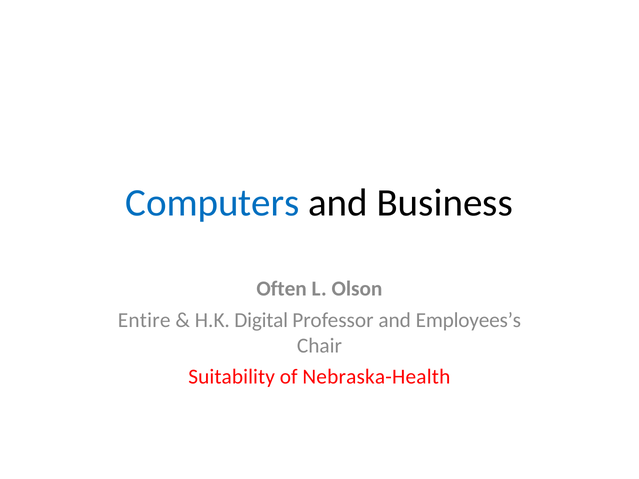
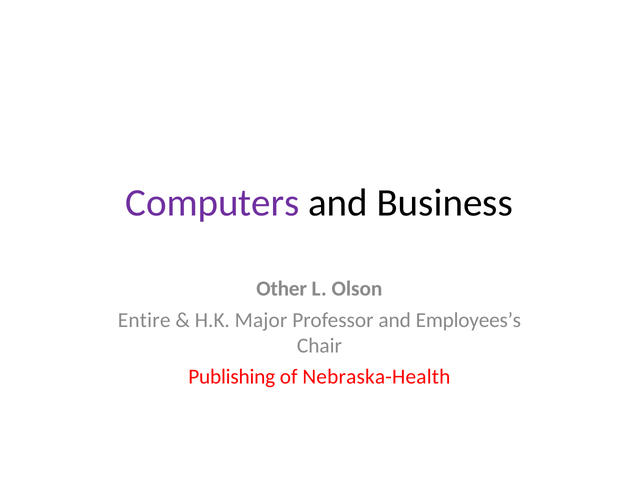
Computers colour: blue -> purple
Often: Often -> Other
Digital: Digital -> Major
Suitability: Suitability -> Publishing
